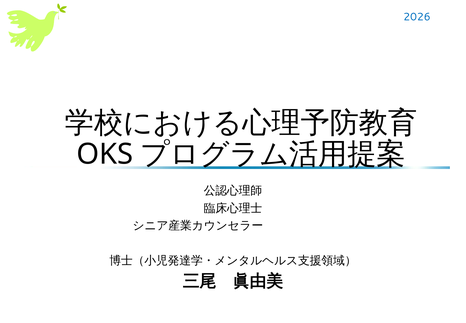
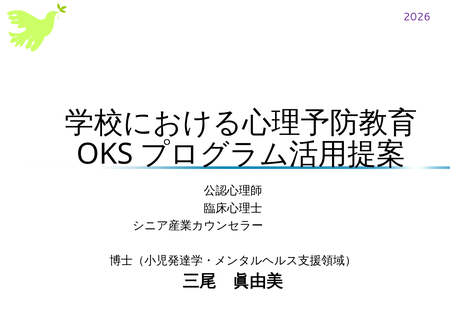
2026 colour: blue -> purple
